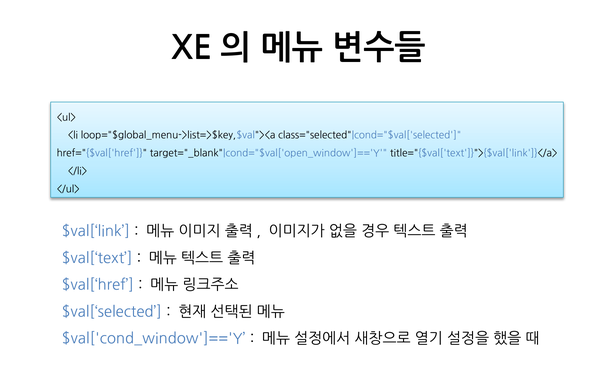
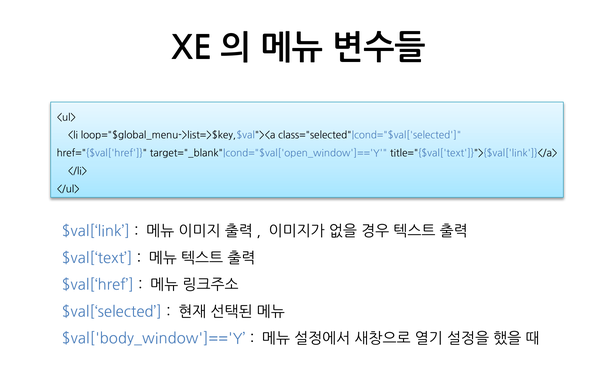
$val['cond_window']=='Y: $val['cond_window']=='Y -> $val['body_window']=='Y
